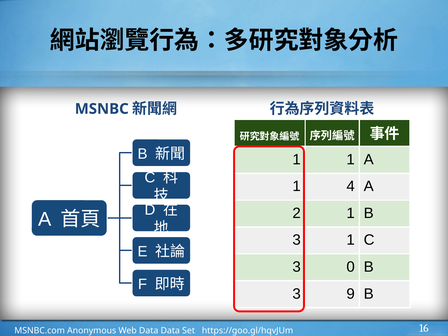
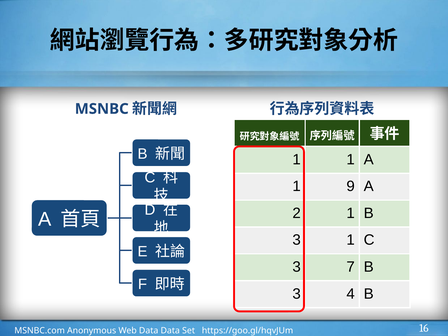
4: 4 -> 9
0: 0 -> 7
9: 9 -> 4
